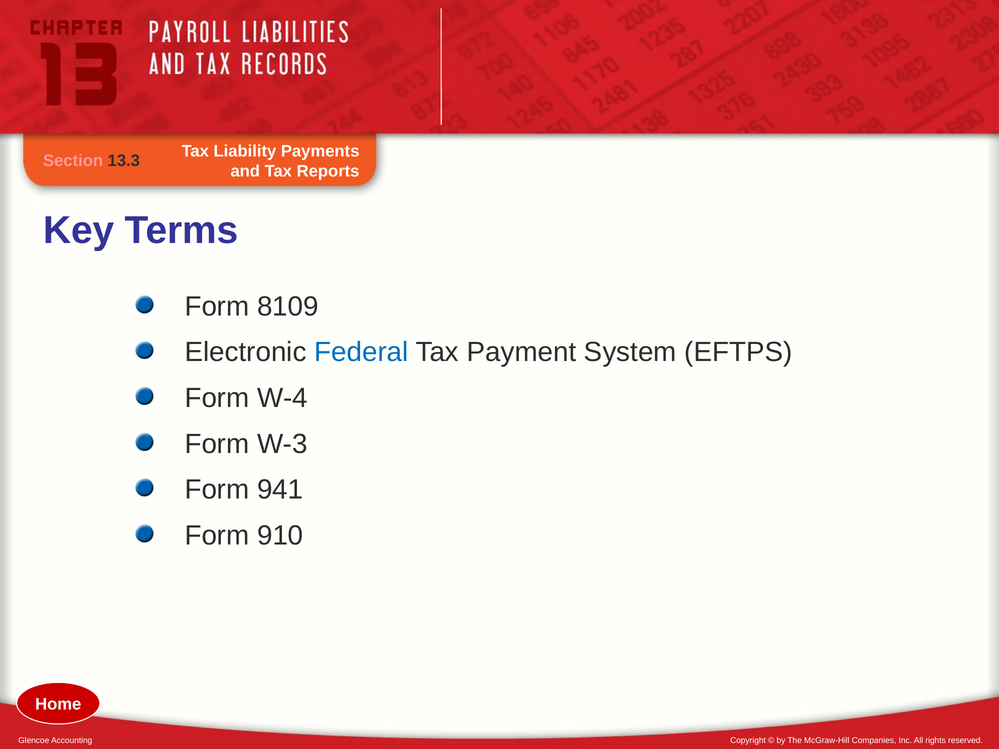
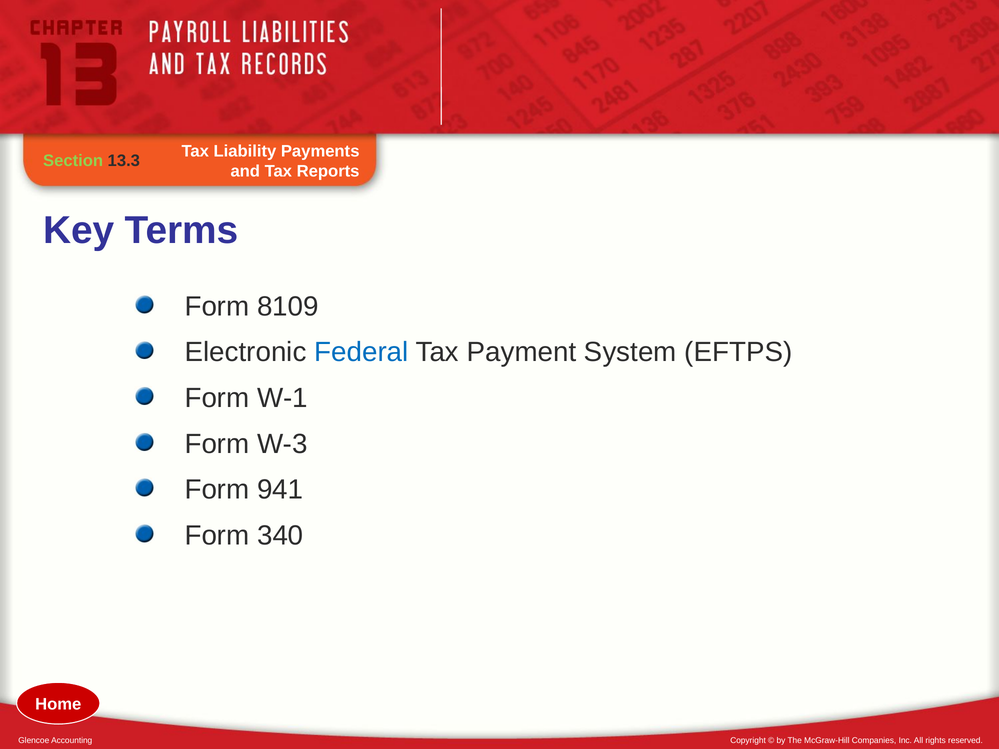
Section colour: pink -> light green
W-4: W-4 -> W-1
910: 910 -> 340
